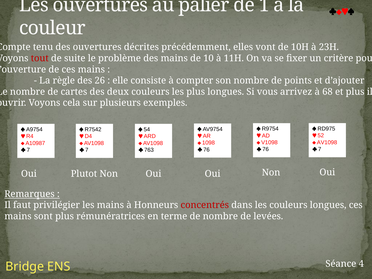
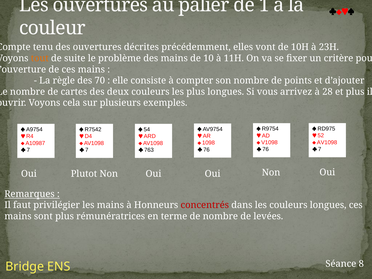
tout colour: red -> orange
26: 26 -> 70
68: 68 -> 28
4: 4 -> 8
